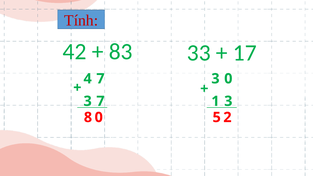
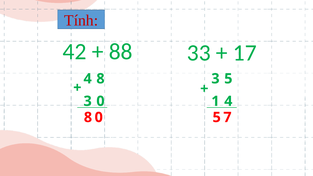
83: 83 -> 88
4 7: 7 -> 8
3 0: 0 -> 5
3 7: 7 -> 0
1 3: 3 -> 4
2: 2 -> 7
